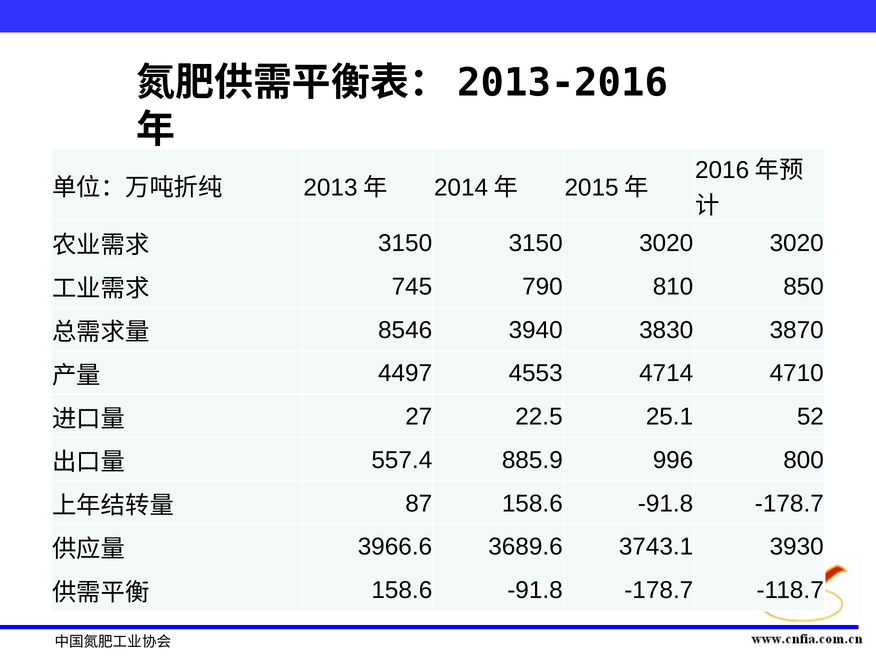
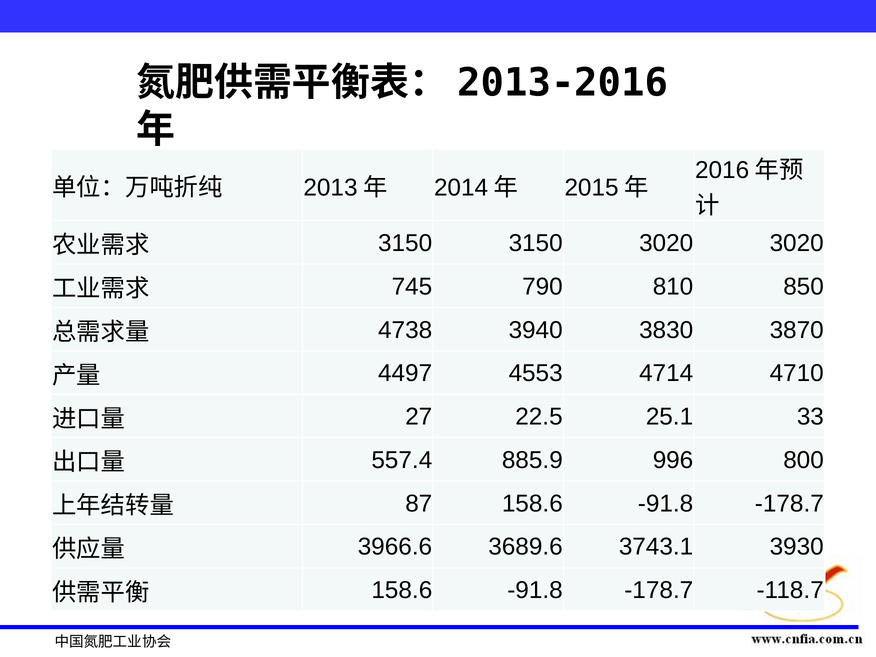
8546: 8546 -> 4738
52: 52 -> 33
